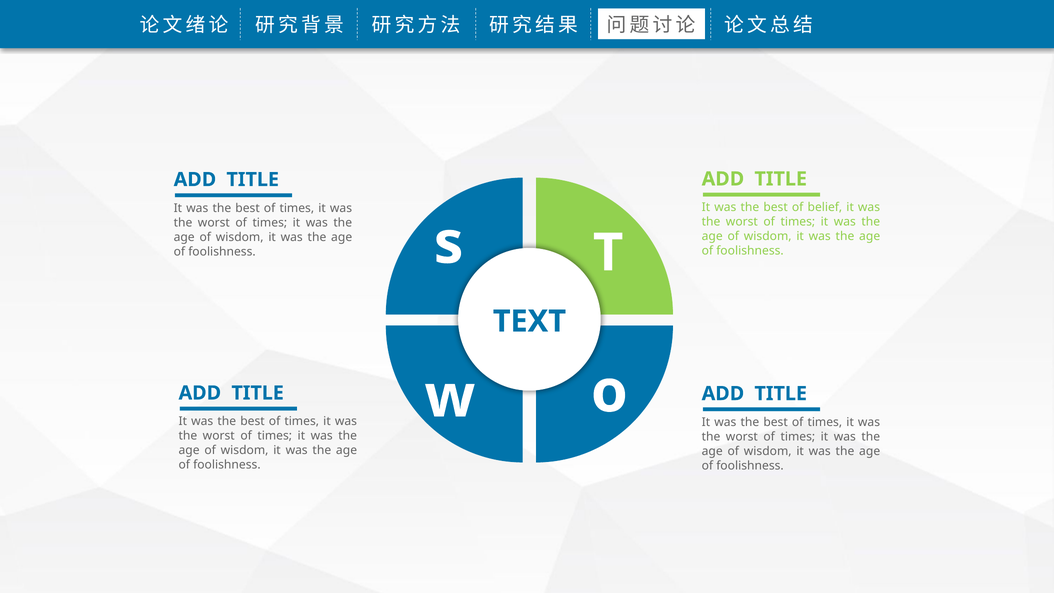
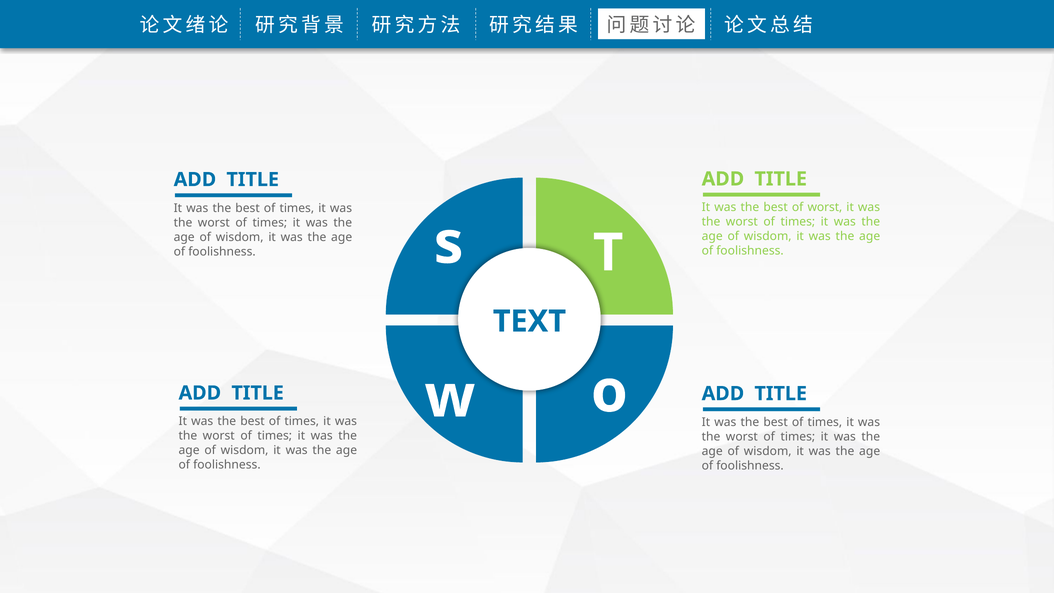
of belief: belief -> worst
